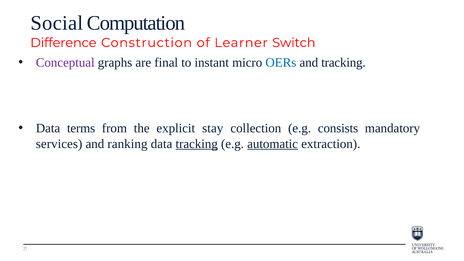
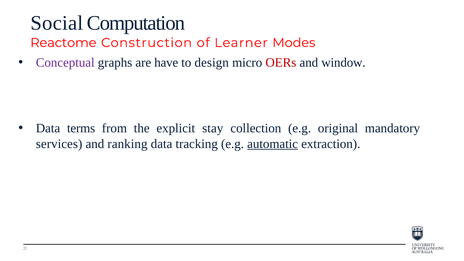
Difference: Difference -> Reactome
Switch: Switch -> Modes
final: final -> have
instant: instant -> design
OERs colour: blue -> red
and tracking: tracking -> window
consists: consists -> original
tracking at (197, 144) underline: present -> none
